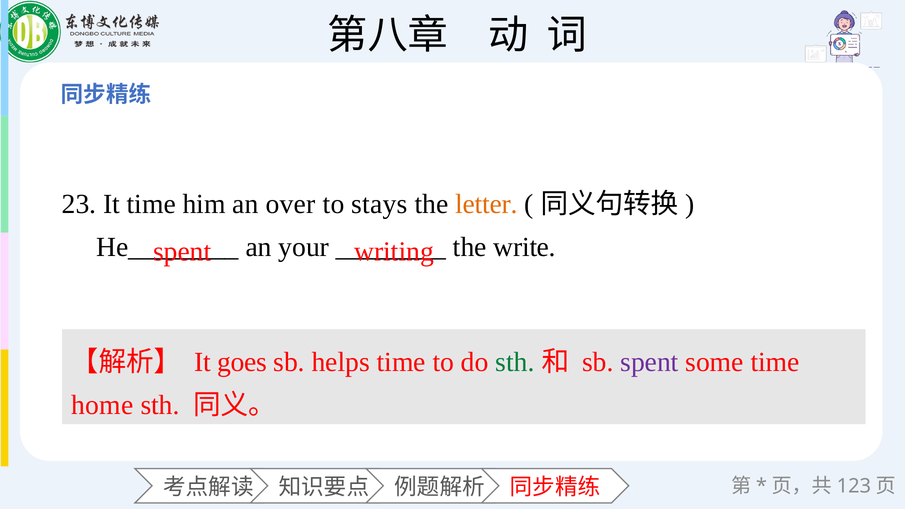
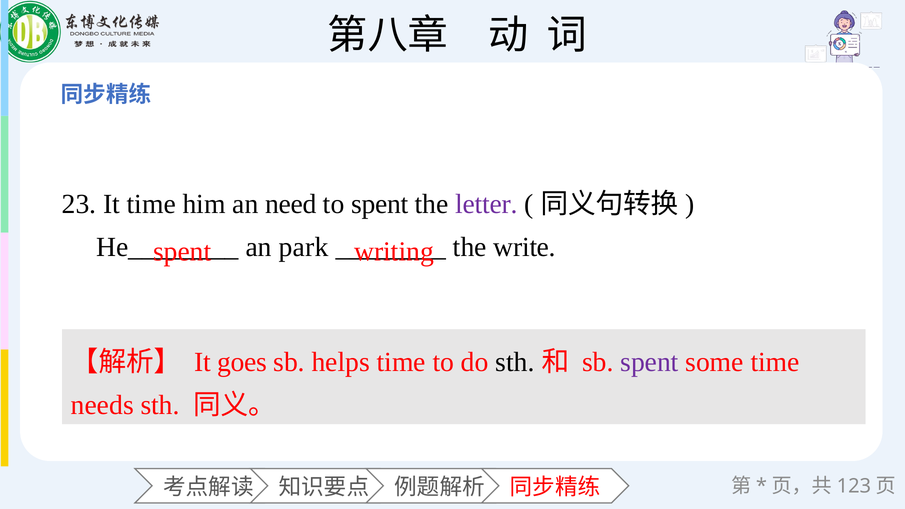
over: over -> need
to stays: stays -> spent
letter colour: orange -> purple
your: your -> park
sth at (515, 362) colour: green -> black
home: home -> needs
